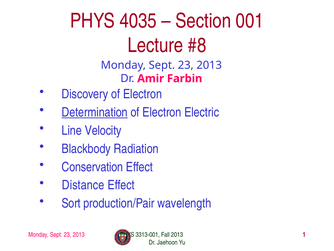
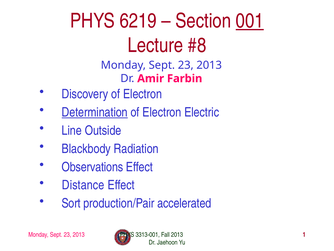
4035: 4035 -> 6219
001 underline: none -> present
Velocity: Velocity -> Outside
Conservation: Conservation -> Observations
wavelength: wavelength -> accelerated
